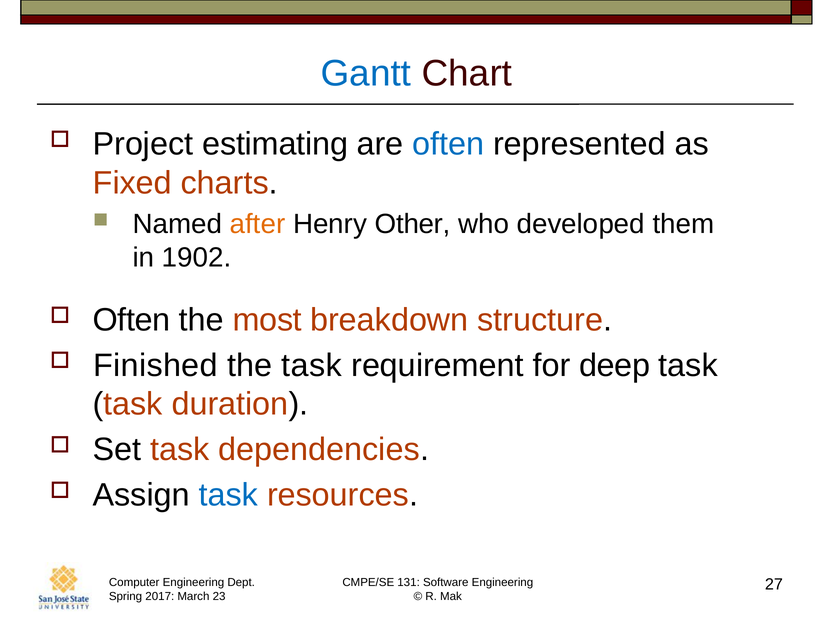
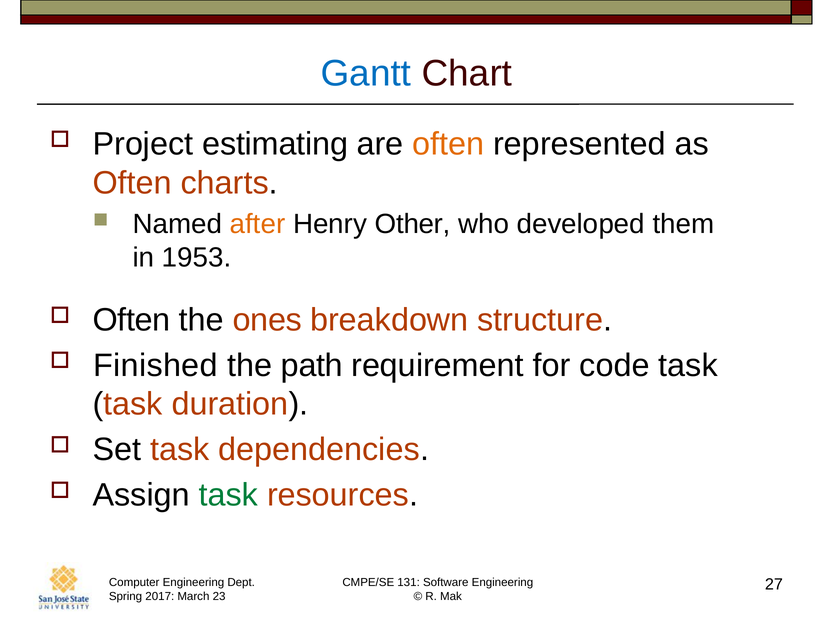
often at (448, 144) colour: blue -> orange
Fixed at (132, 183): Fixed -> Often
1902: 1902 -> 1953
most: most -> ones
the task: task -> path
deep: deep -> code
task at (228, 495) colour: blue -> green
